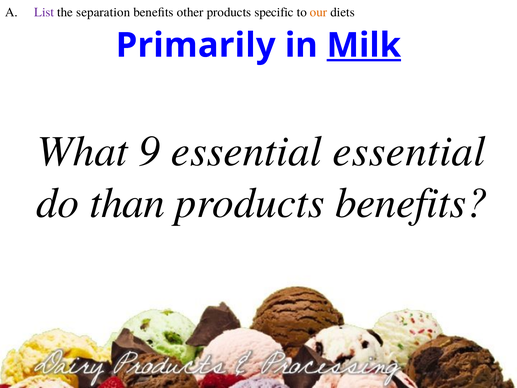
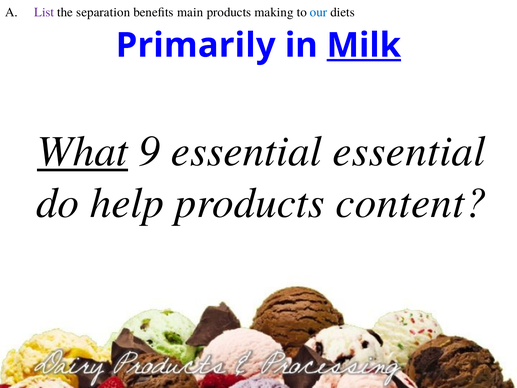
other: other -> main
specific: specific -> making
our colour: orange -> blue
What underline: none -> present
than: than -> help
products benefits: benefits -> content
